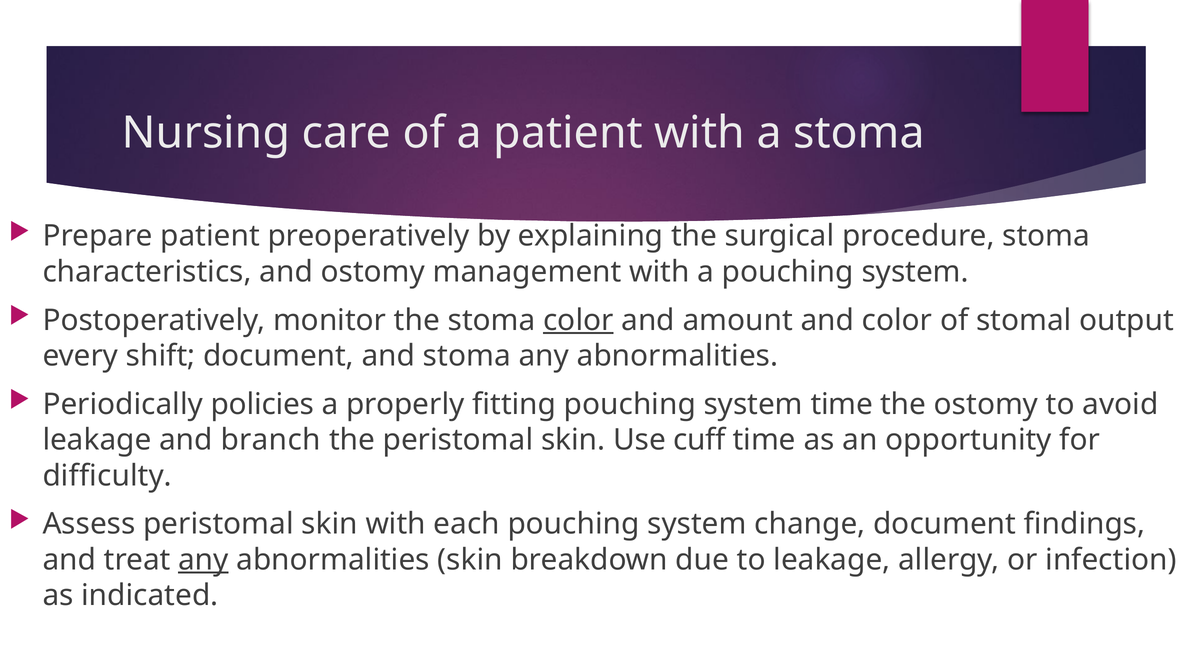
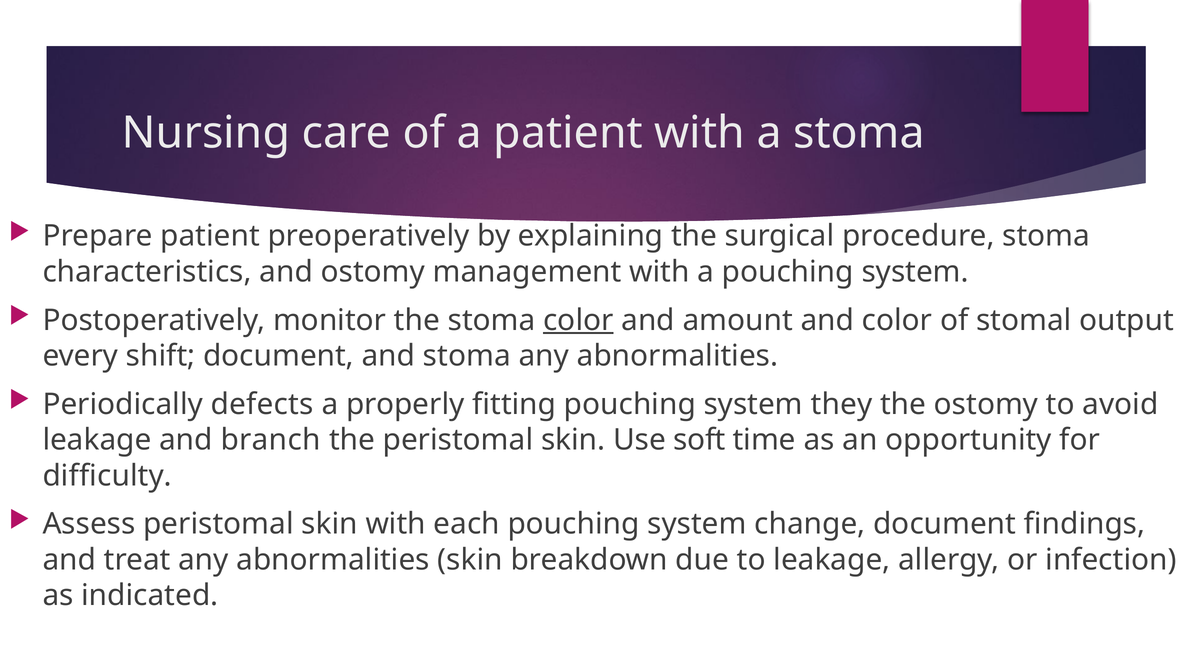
policies: policies -> defects
system time: time -> they
cuff: cuff -> soft
any at (203, 560) underline: present -> none
